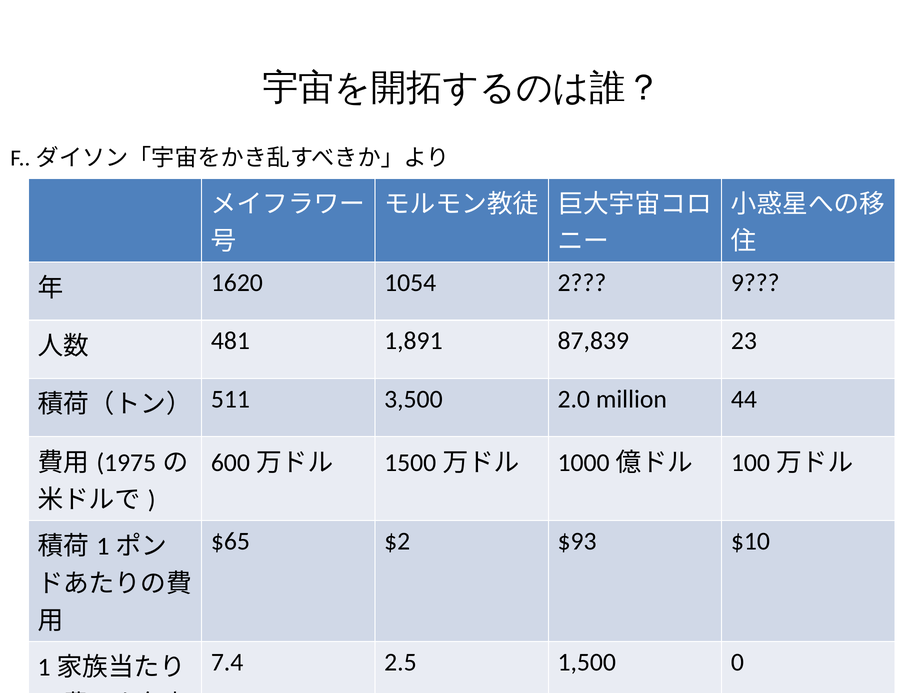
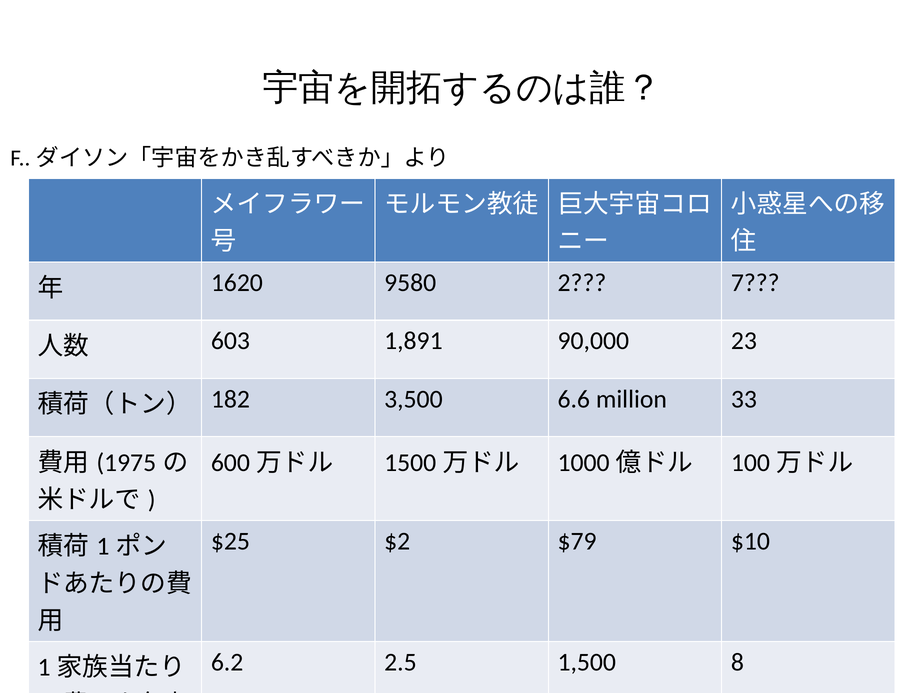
1054: 1054 -> 9580
9: 9 -> 7
481: 481 -> 603
87,839: 87,839 -> 90,000
511: 511 -> 182
2.0: 2.0 -> 6.6
44: 44 -> 33
$65: $65 -> $25
$93: $93 -> $79
7.4: 7.4 -> 6.2
0: 0 -> 8
